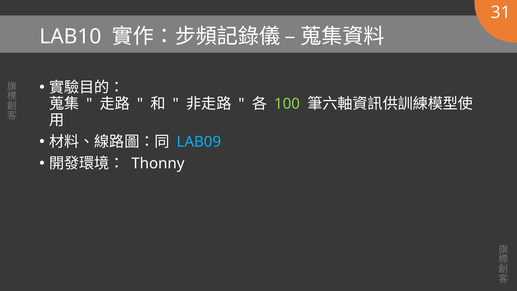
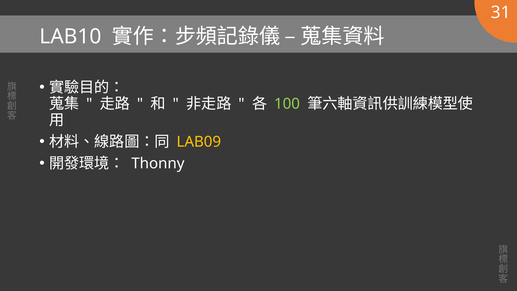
LAB09 colour: light blue -> yellow
